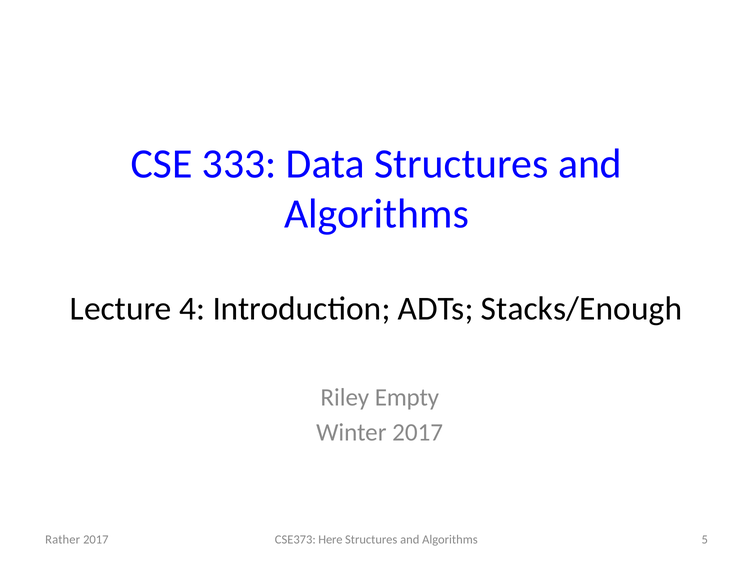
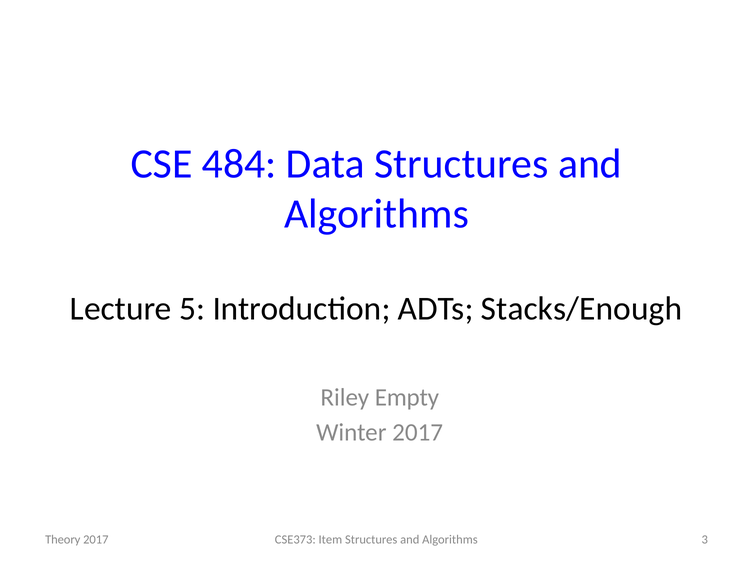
333: 333 -> 484
4: 4 -> 5
Here: Here -> Item
5: 5 -> 3
Rather: Rather -> Theory
